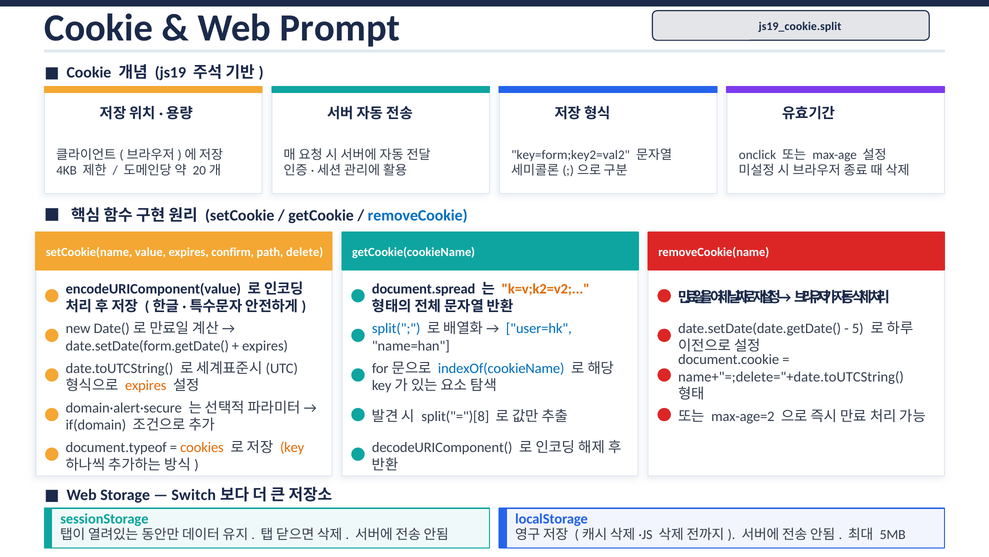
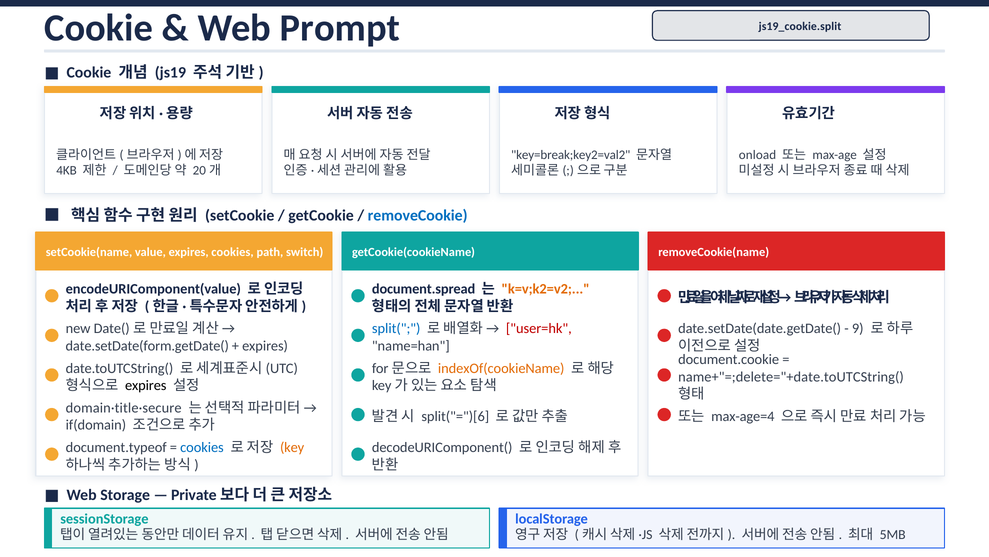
key=form;key2=val2: key=form;key2=val2 -> key=break;key2=val2
onclick: onclick -> onload
expires confirm: confirm -> cookies
delete: delete -> switch
5: 5 -> 9
user=hk colour: blue -> red
indexOf(cookieName colour: blue -> orange
expires at (146, 385) colour: orange -> black
domain·alert·secure: domain·alert·secure -> domain·title·secure
split("=")[8: split("=")[8 -> split("=")[6
max-age=2: max-age=2 -> max-age=4
cookies at (202, 447) colour: orange -> blue
Switch: Switch -> Private
